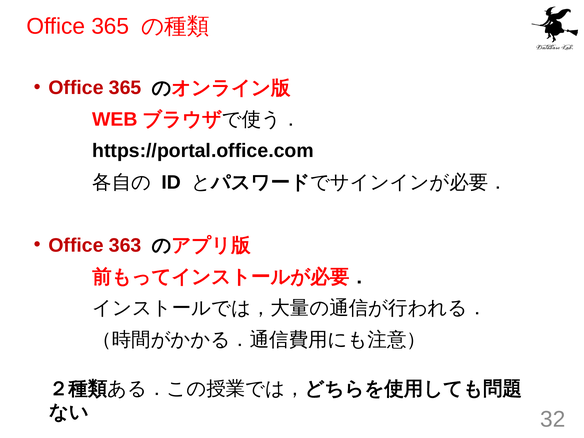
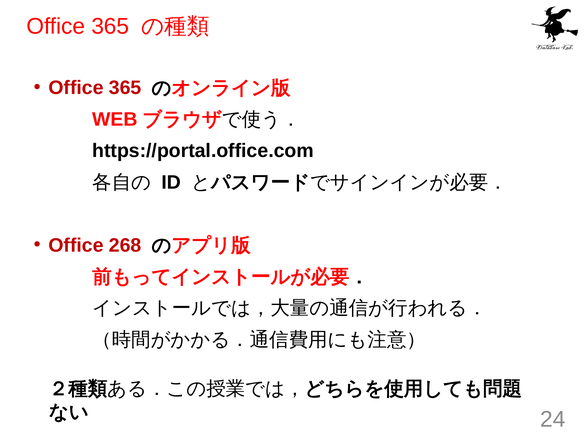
363: 363 -> 268
32: 32 -> 24
